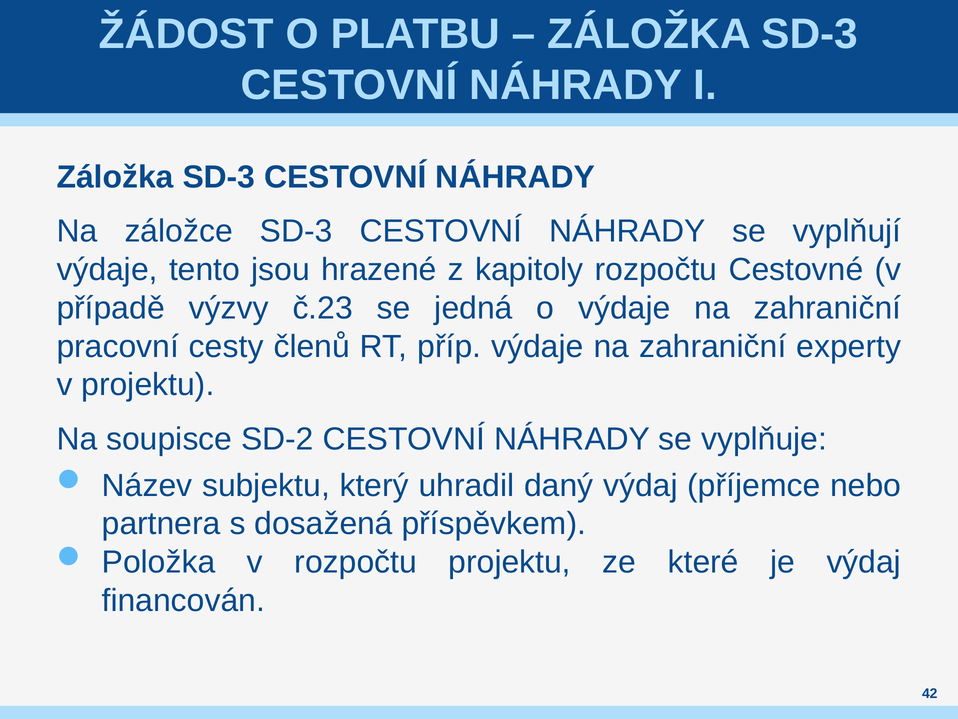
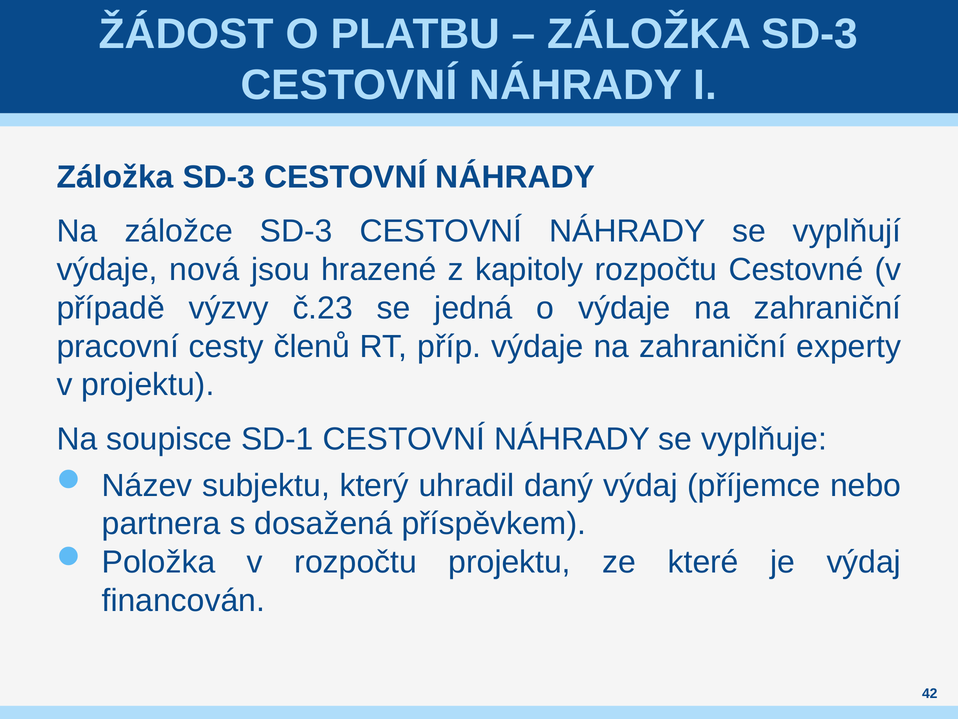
tento: tento -> nová
SD-2: SD-2 -> SD-1
